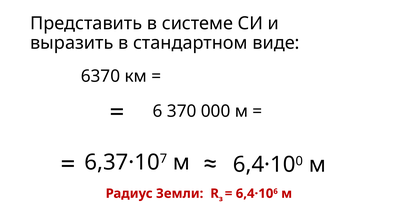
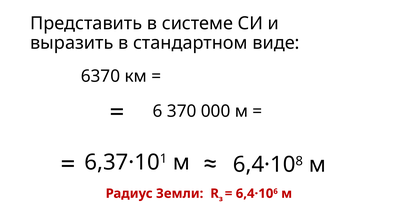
7: 7 -> 1
0: 0 -> 8
